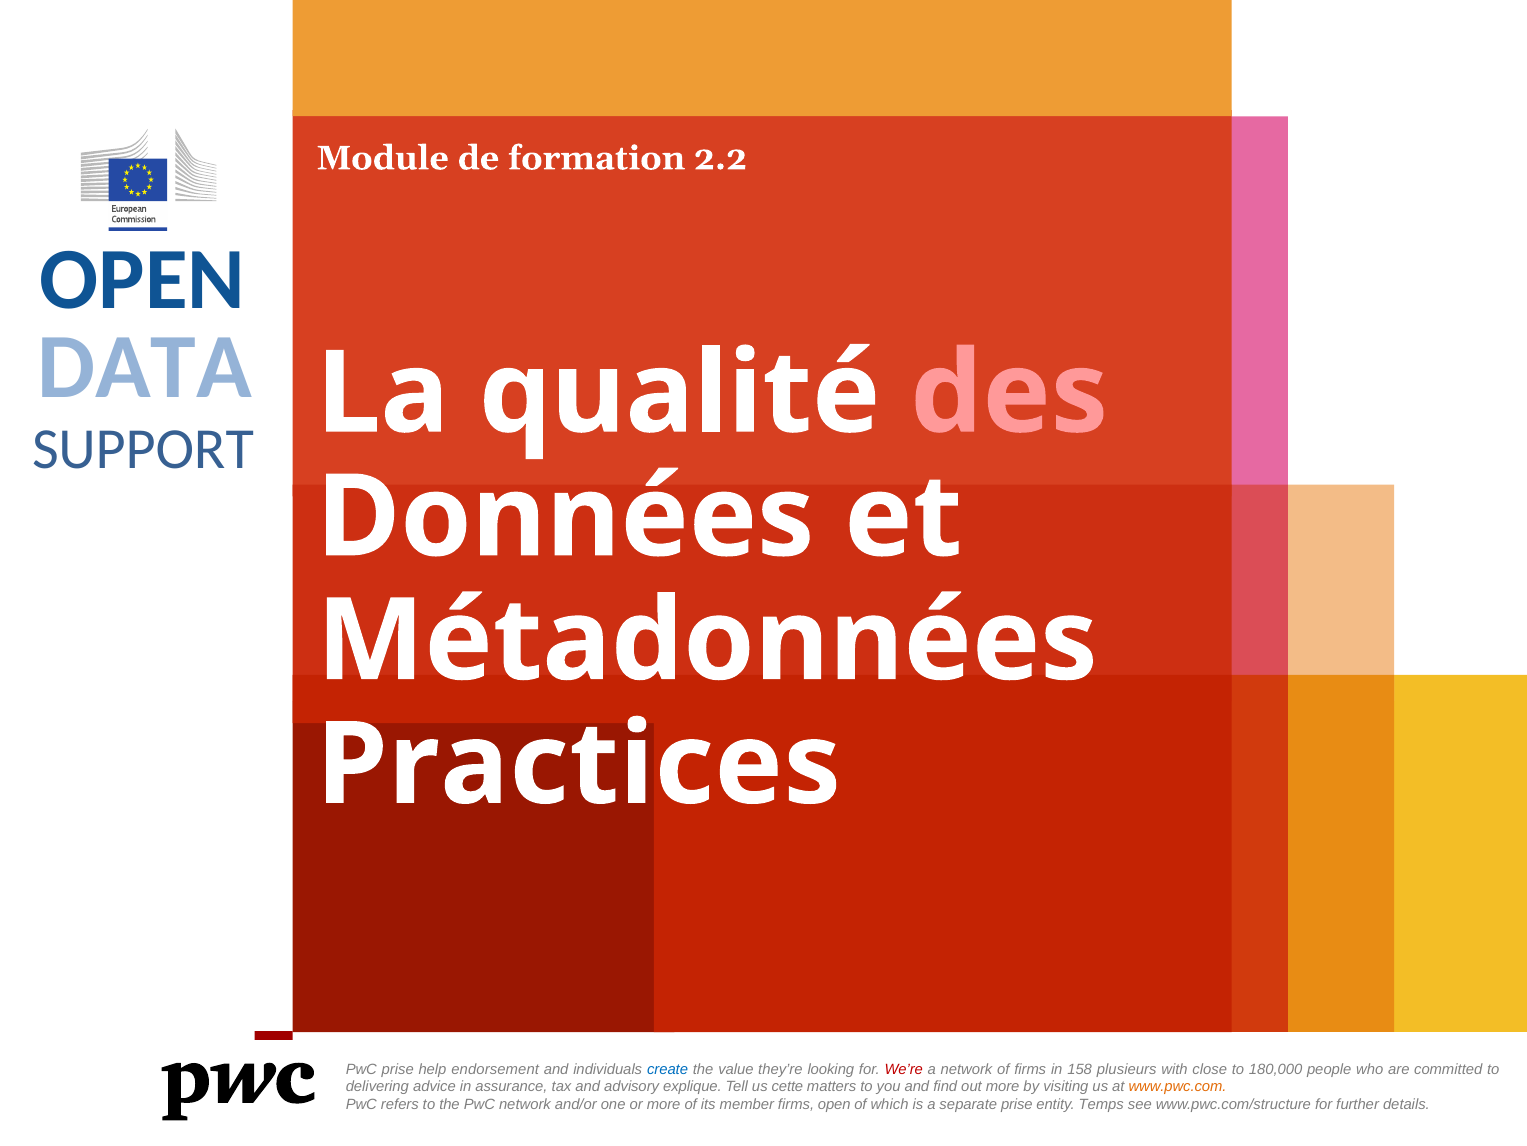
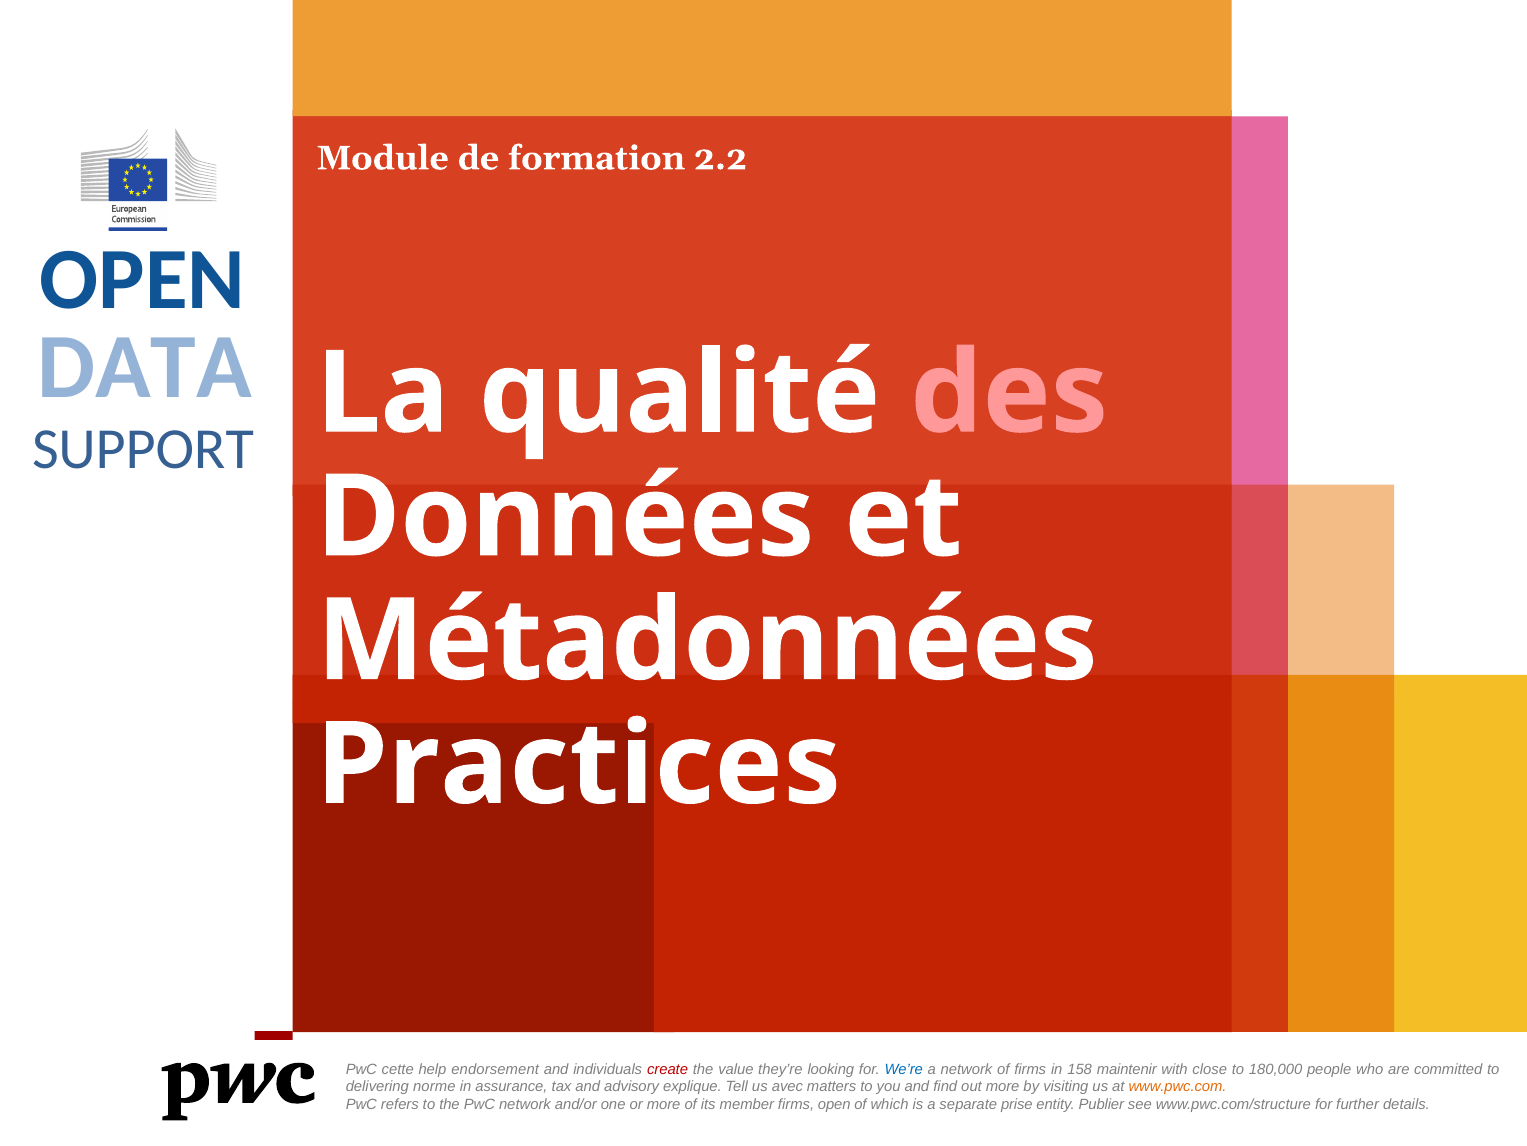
PwC prise: prise -> cette
create colour: blue -> red
We’re colour: red -> blue
plusieurs: plusieurs -> maintenir
advice: advice -> norme
cette: cette -> avec
Temps: Temps -> Publier
